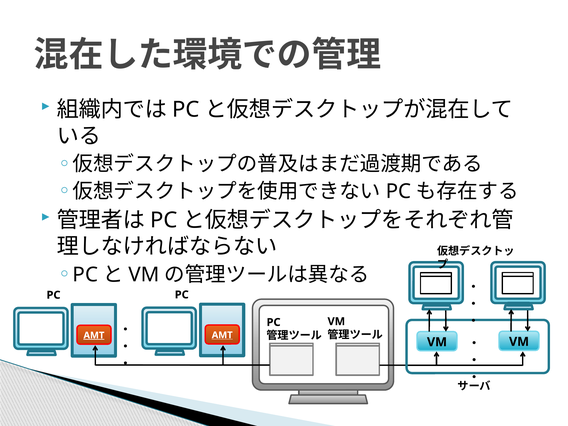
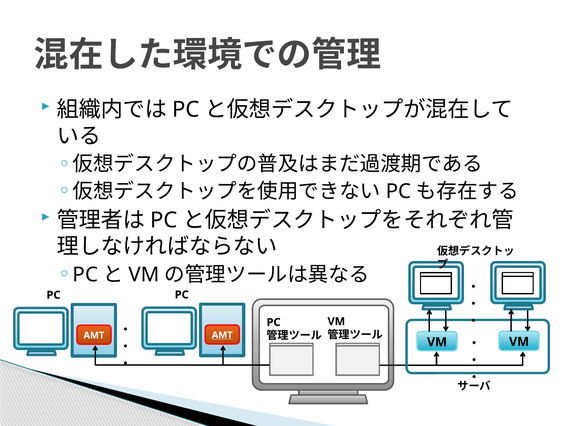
AMT at (94, 335) underline: present -> none
